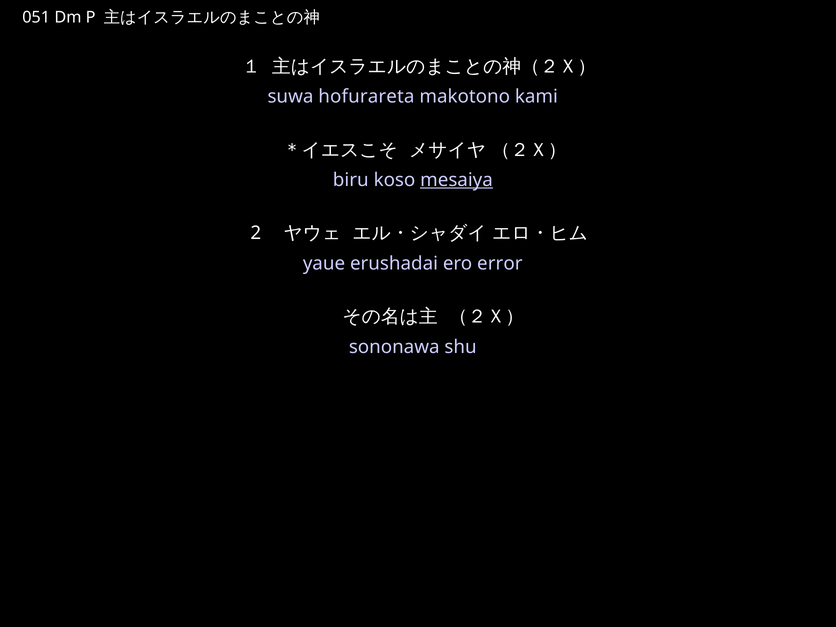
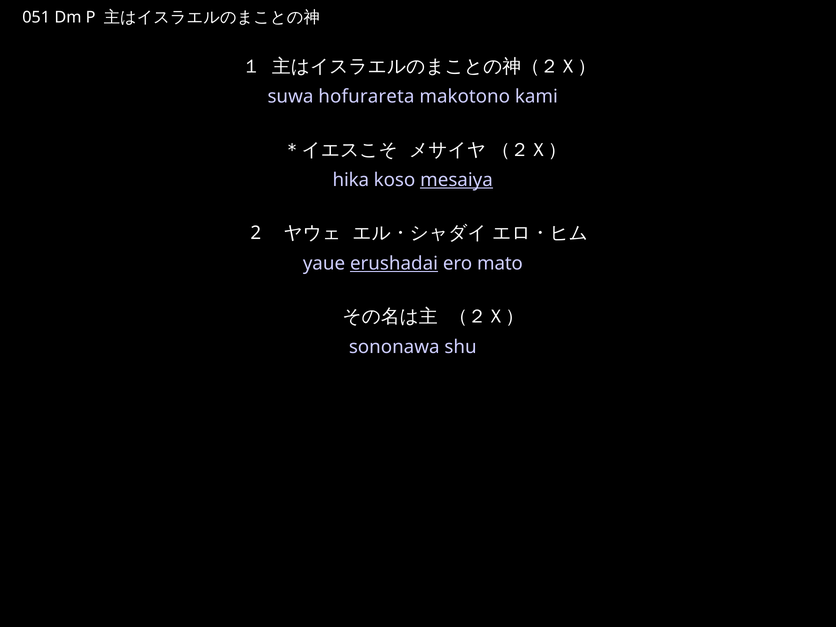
biru: biru -> hika
erushadai underline: none -> present
error: error -> mato
